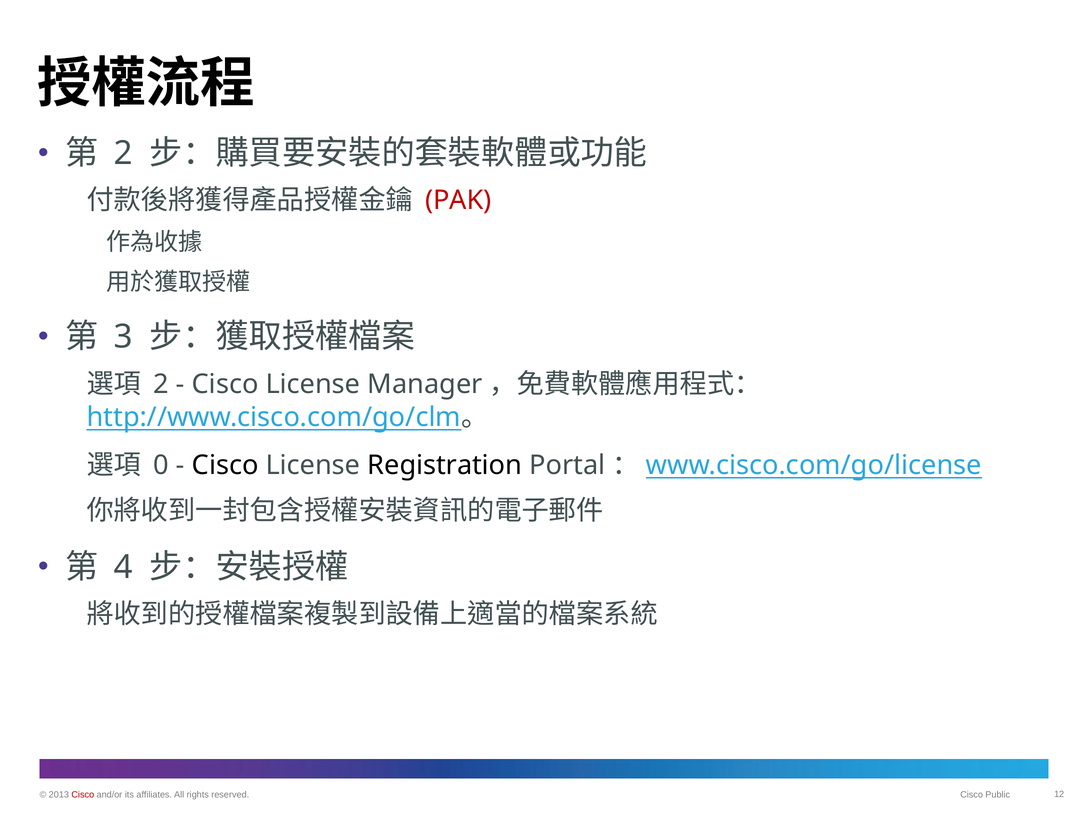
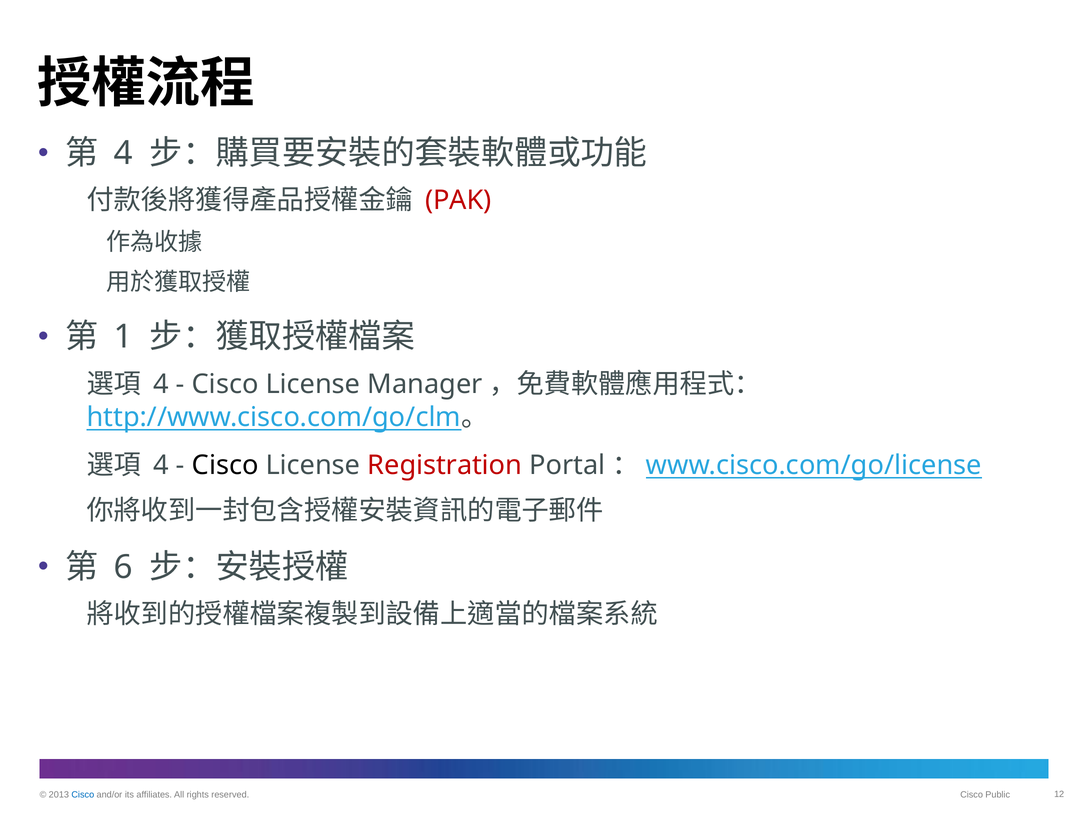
2 at (123, 153): 2 -> 4
3: 3 -> 1
2 at (161, 384): 2 -> 4
0 at (161, 465): 0 -> 4
Registration colour: black -> red
4: 4 -> 6
Cisco at (83, 795) colour: red -> blue
